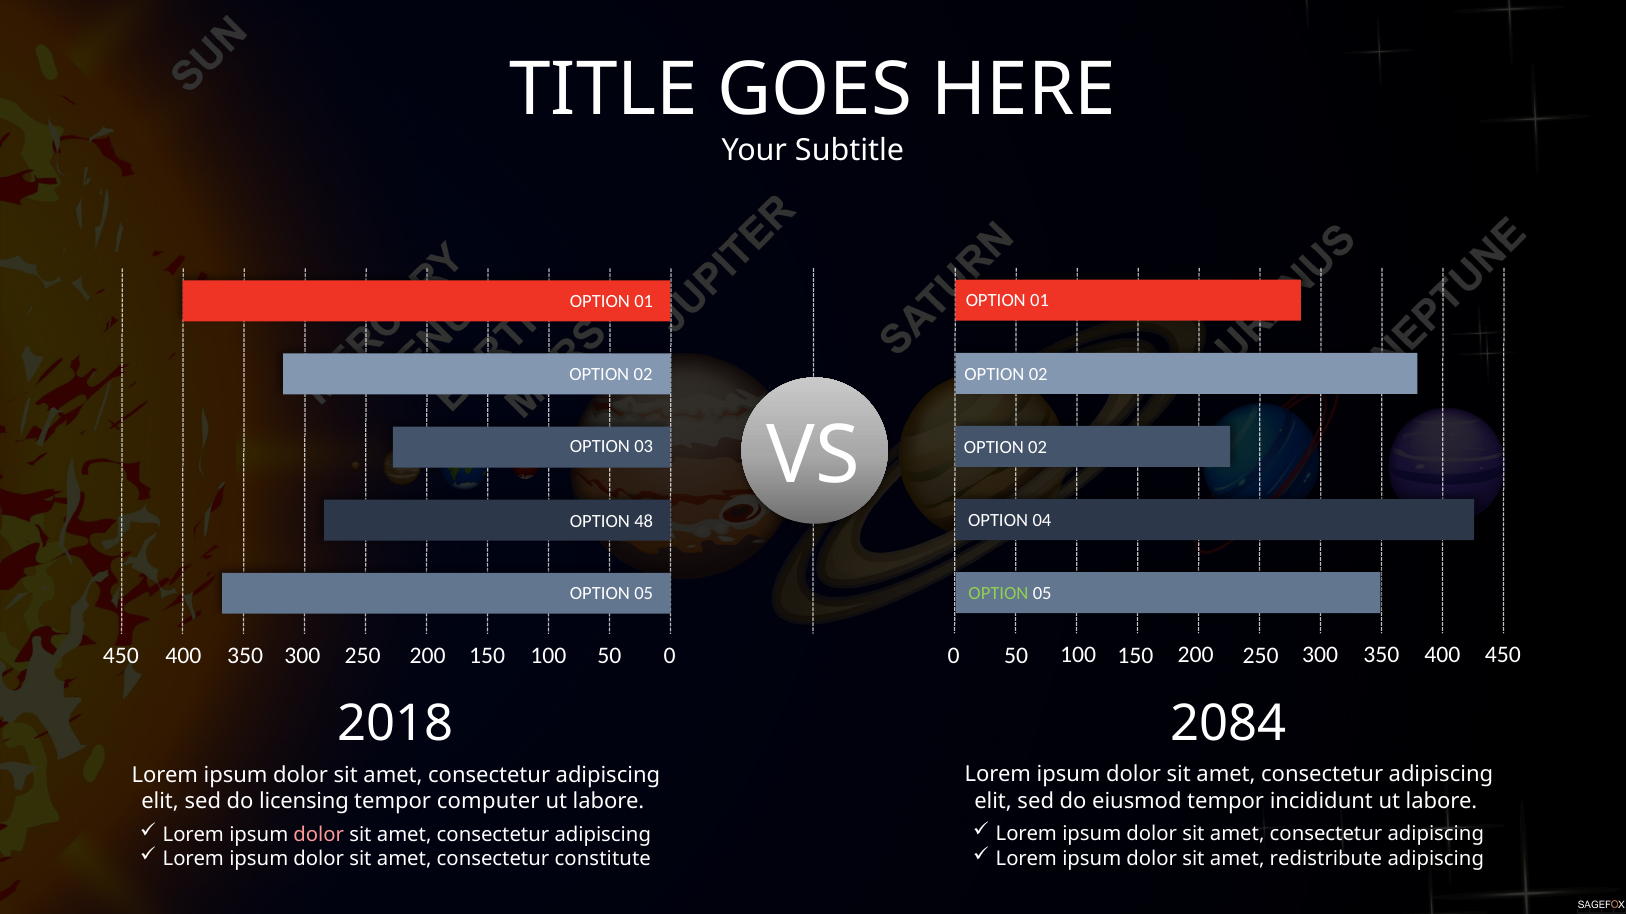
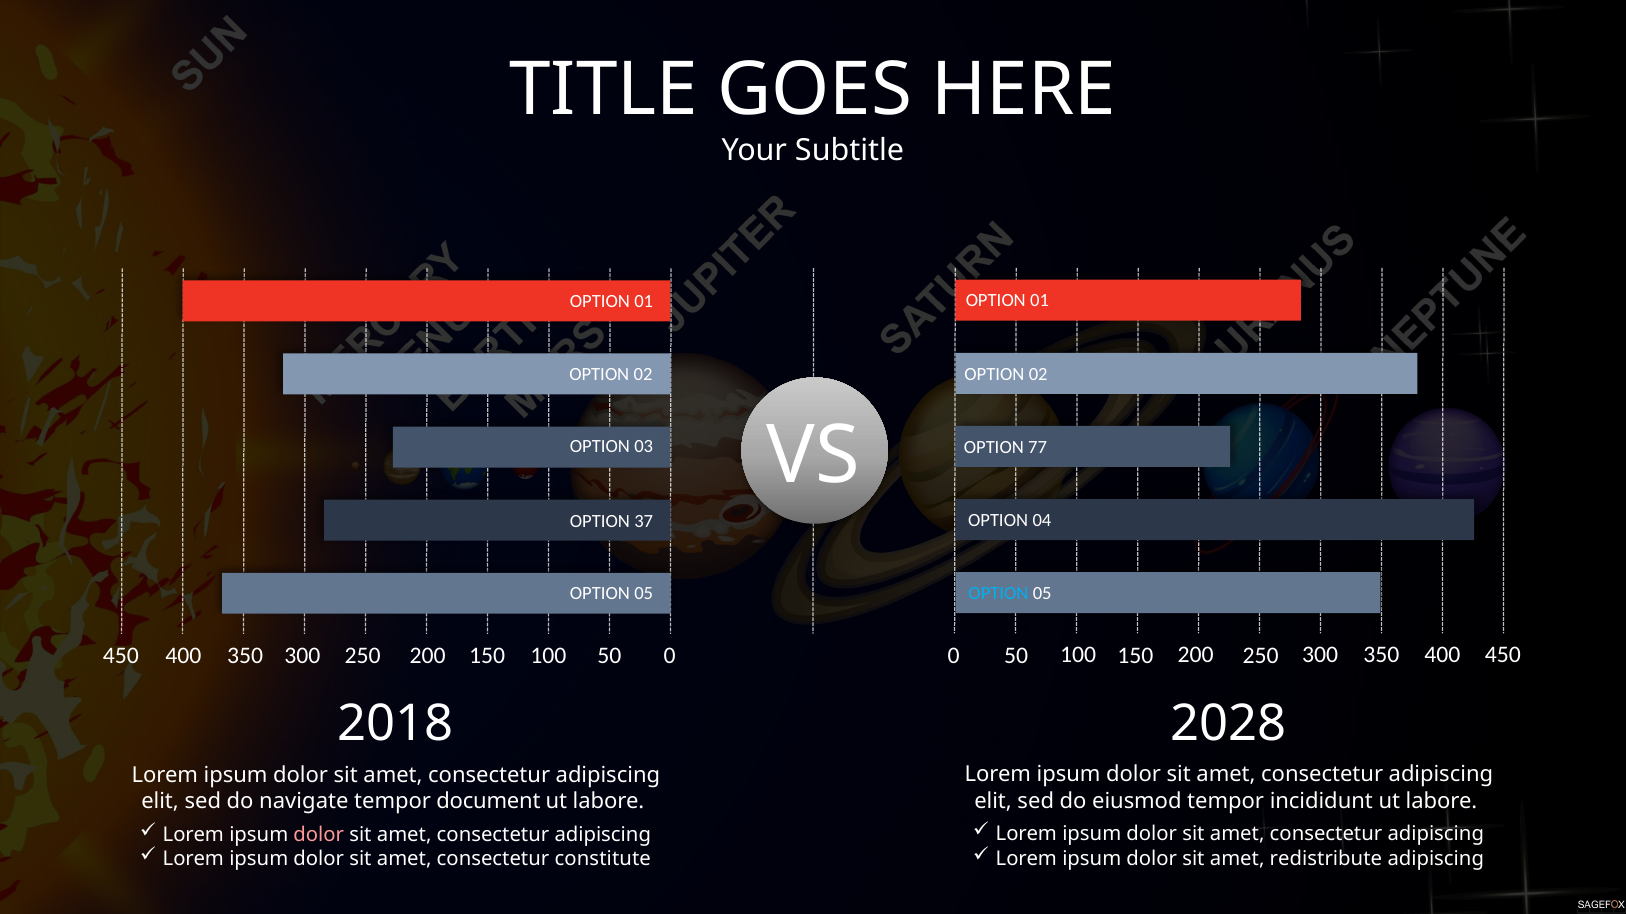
02 at (1038, 448): 02 -> 77
48: 48 -> 37
OPTION at (998, 594) colour: light green -> light blue
2084: 2084 -> 2028
licensing: licensing -> navigate
computer: computer -> document
